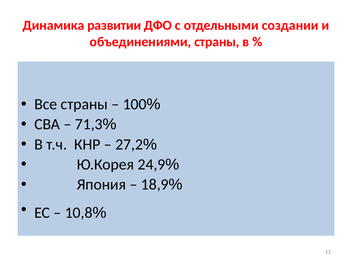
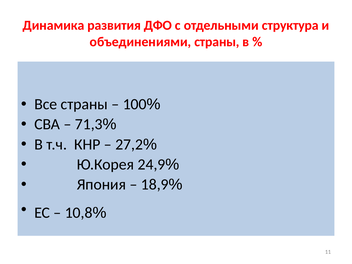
развитии: развитии -> развития
создании: создании -> структура
